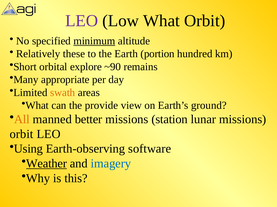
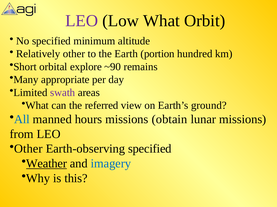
minimum underline: present -> none
Relatively these: these -> other
swath colour: orange -> purple
provide: provide -> referred
All colour: orange -> blue
better: better -> hours
station: station -> obtain
orbit at (22, 134): orbit -> from
Using at (28, 149): Using -> Other
Earth-observing software: software -> specified
